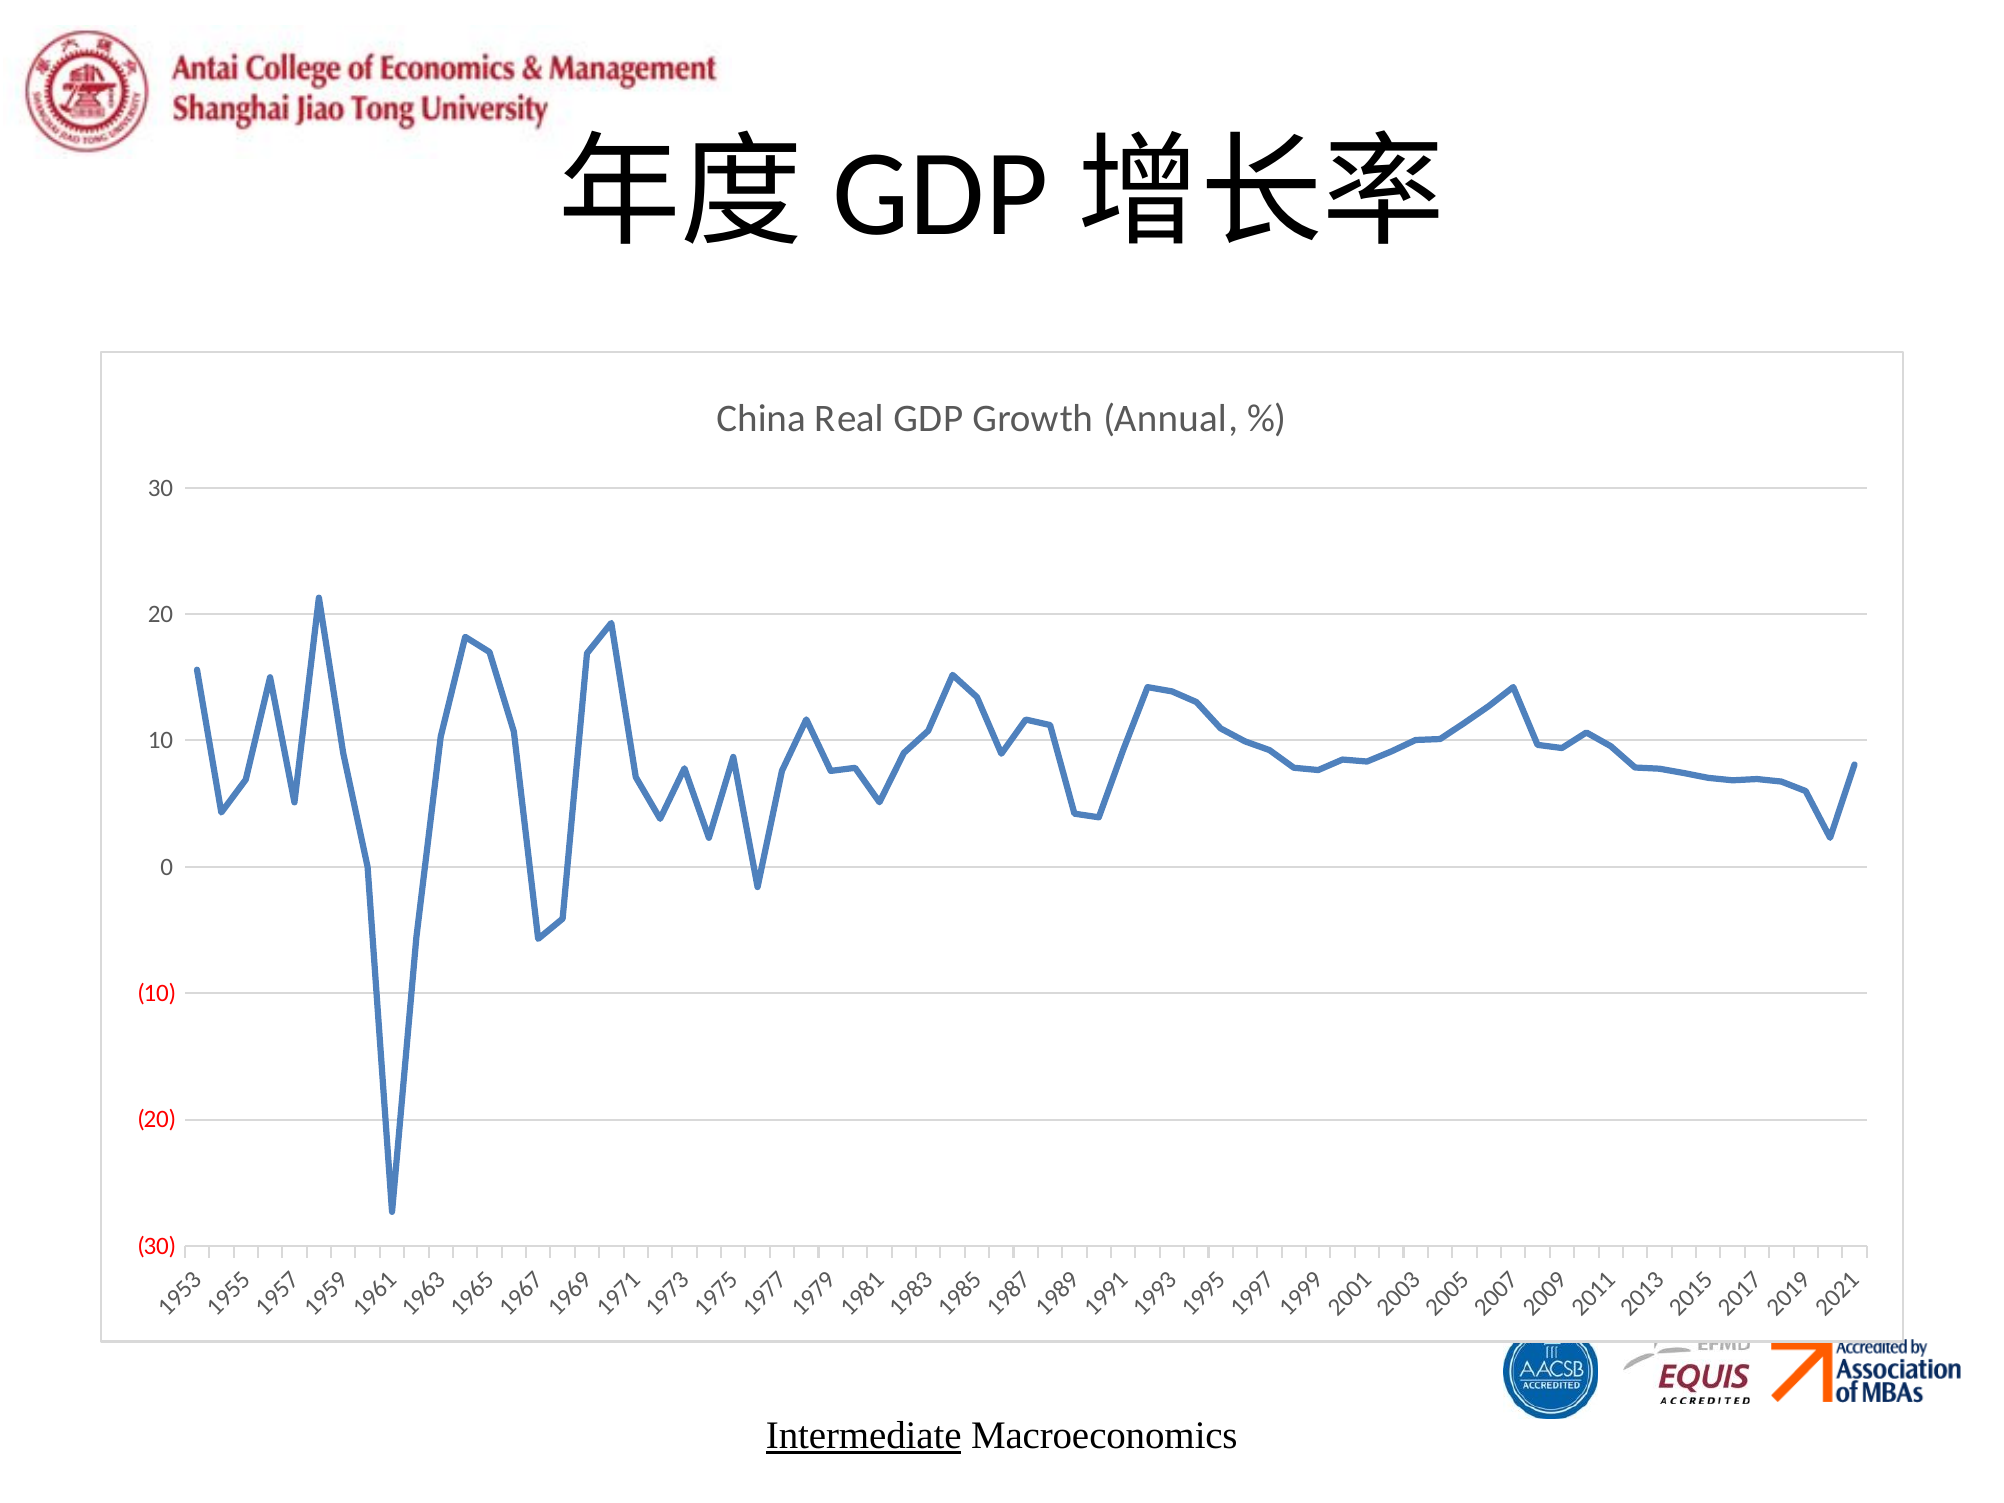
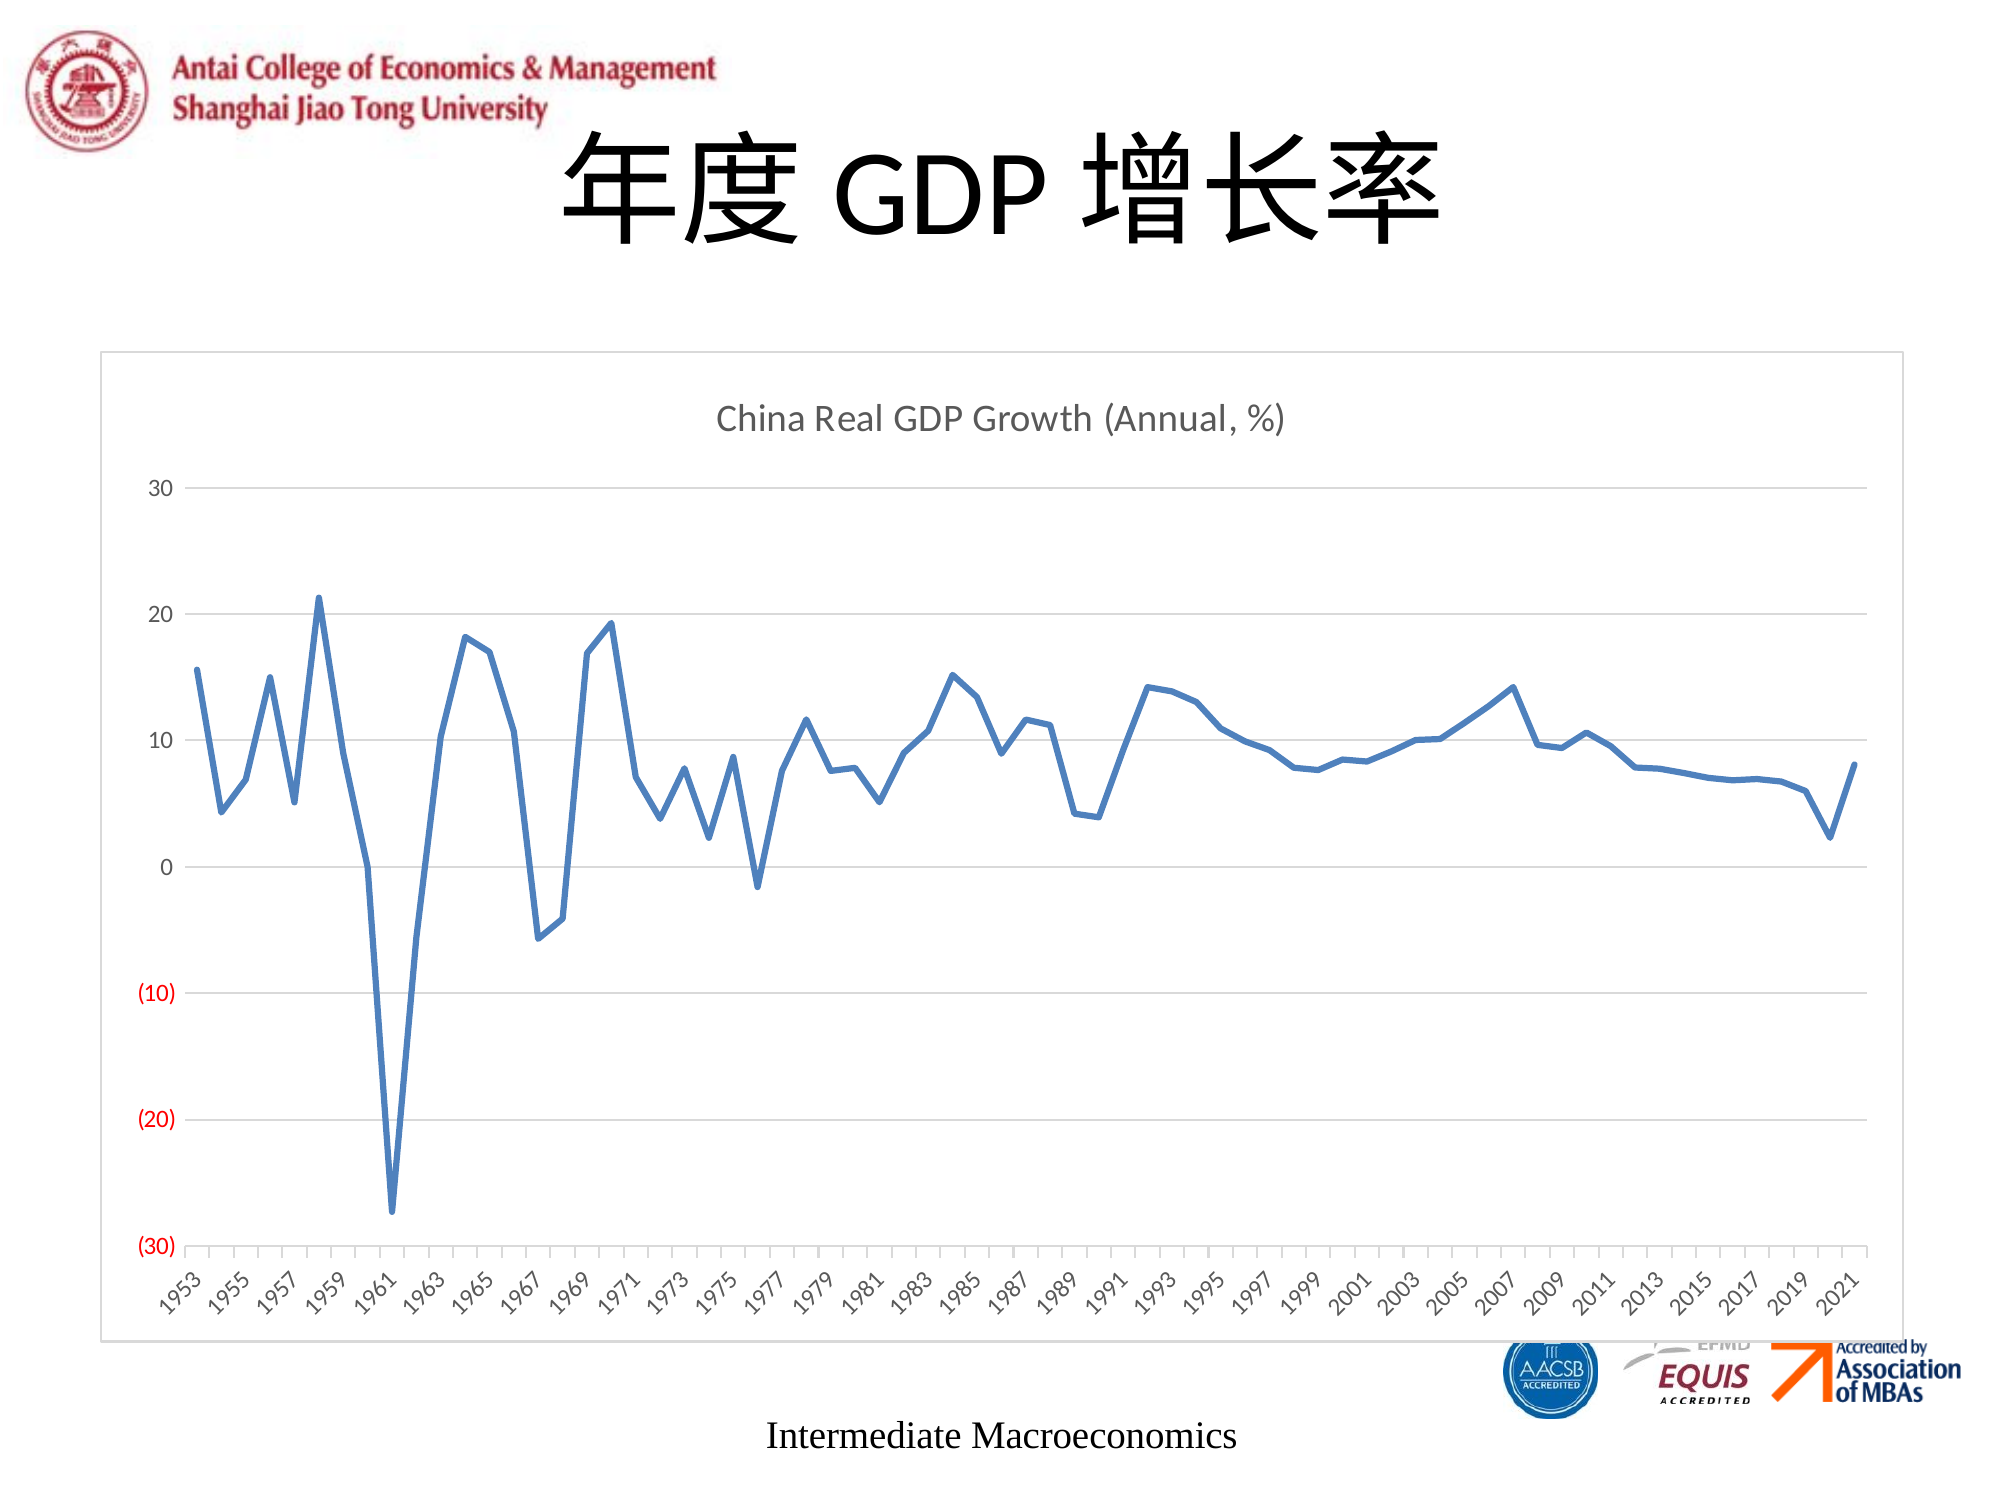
Intermediate underline: present -> none
